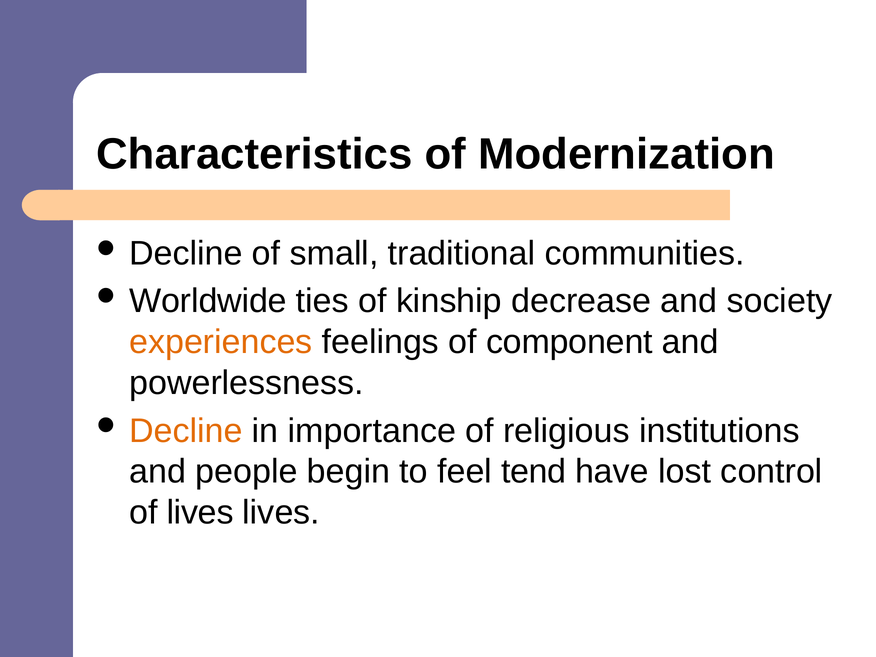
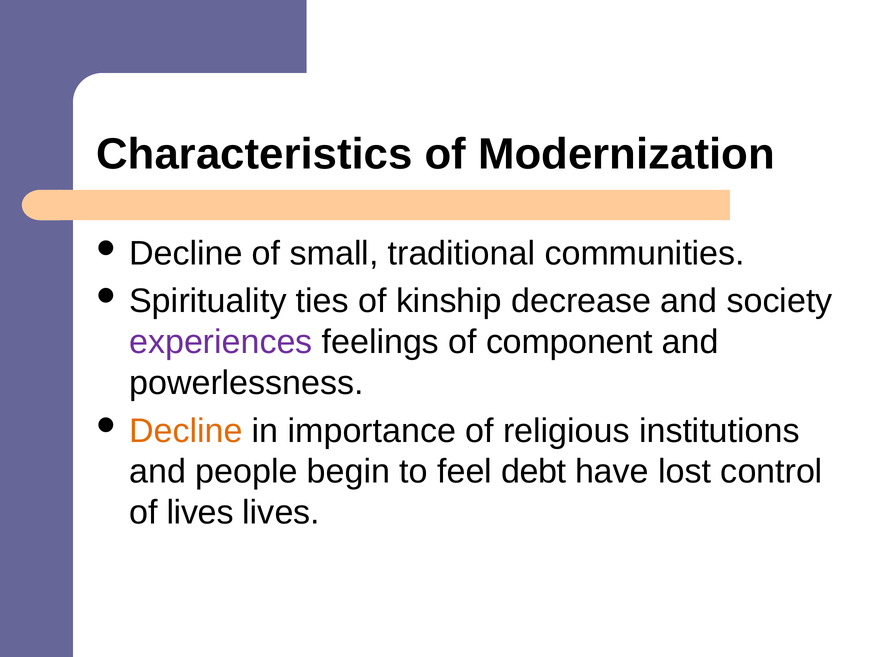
Worldwide: Worldwide -> Spirituality
experiences colour: orange -> purple
tend: tend -> debt
